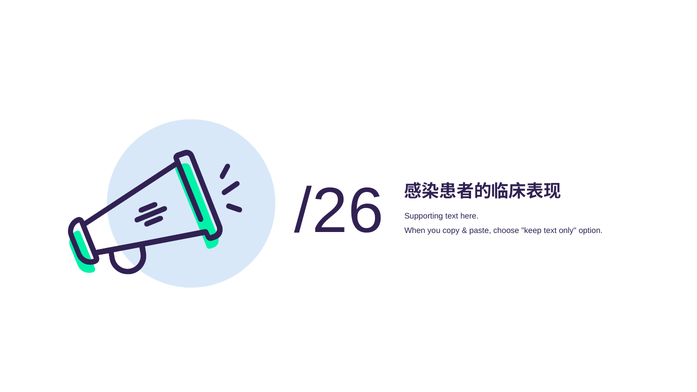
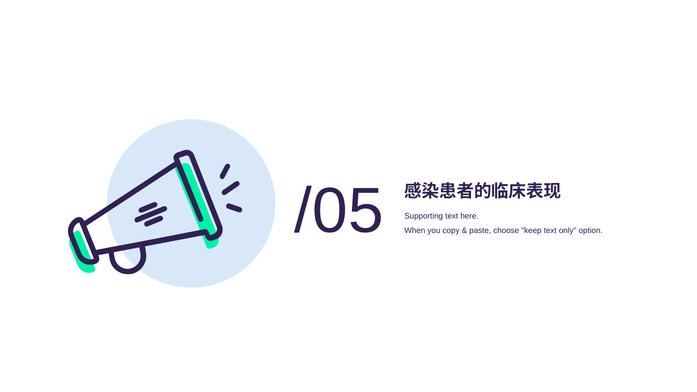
/26: /26 -> /05
